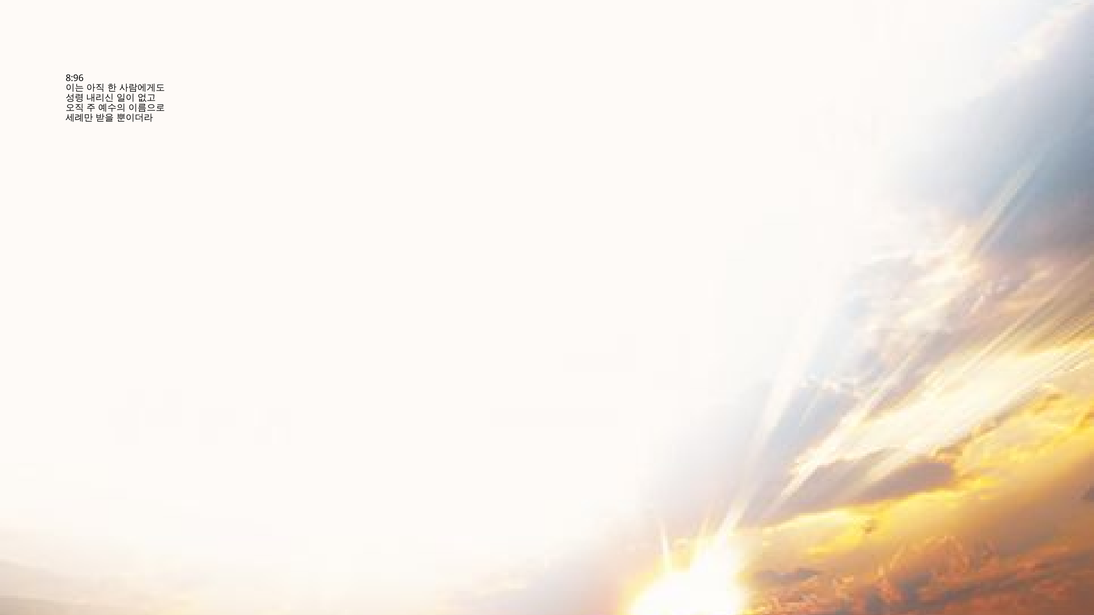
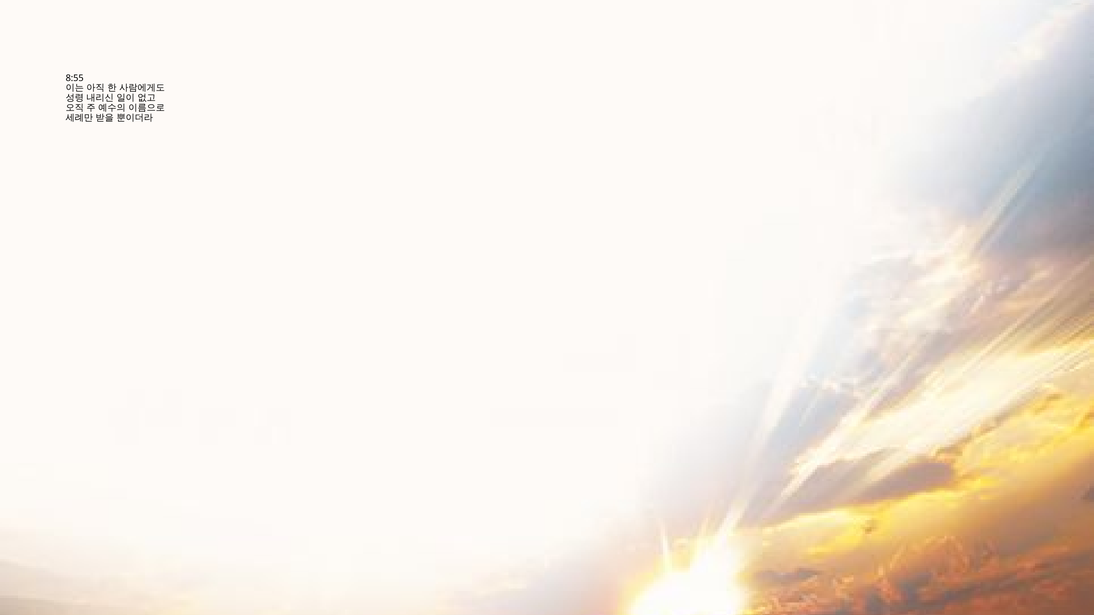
8:96: 8:96 -> 8:55
